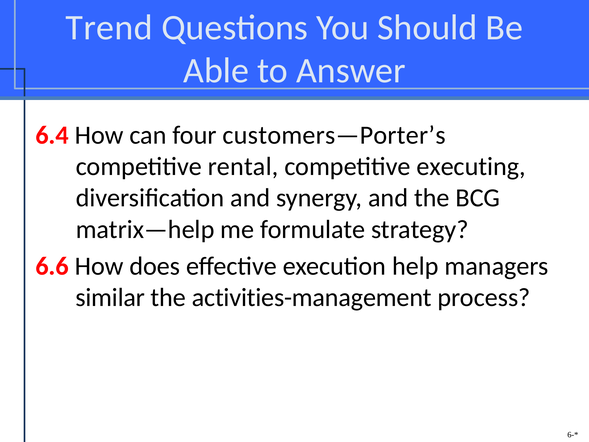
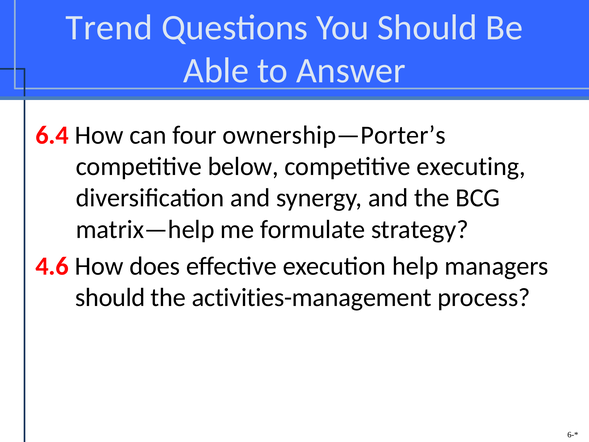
customers—Porter’s: customers—Porter’s -> ownership—Porter’s
rental: rental -> below
6.6: 6.6 -> 4.6
similar at (110, 297): similar -> should
